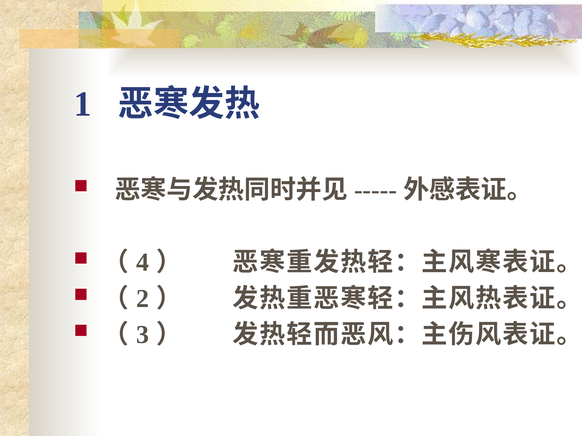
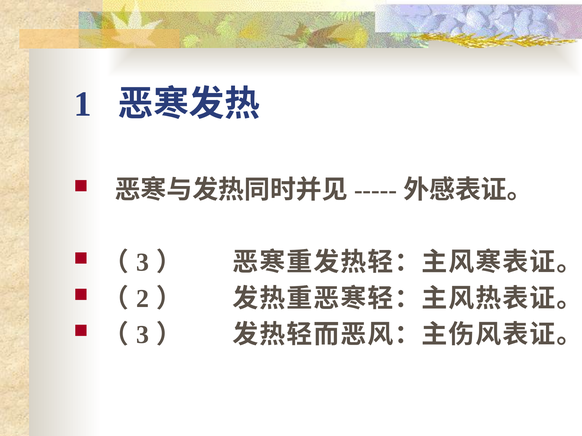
4 at (143, 263): 4 -> 3
